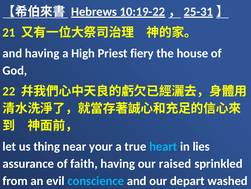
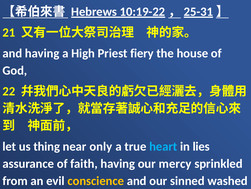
your: your -> only
raised: raised -> mercy
conscience colour: light blue -> yellow
depart: depart -> sinned
